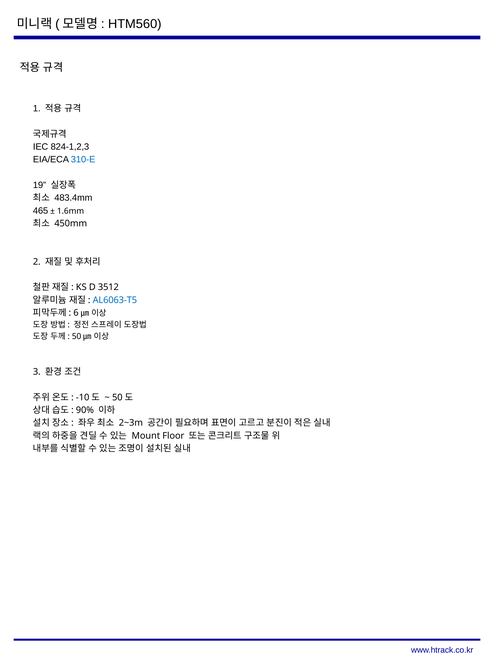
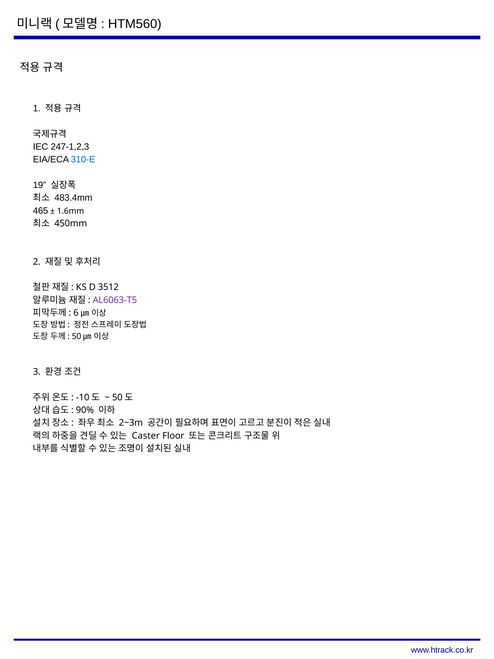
824-1,2,3: 824-1,2,3 -> 247-1,2,3
AL6063-T5 colour: blue -> purple
Mount: Mount -> Caster
